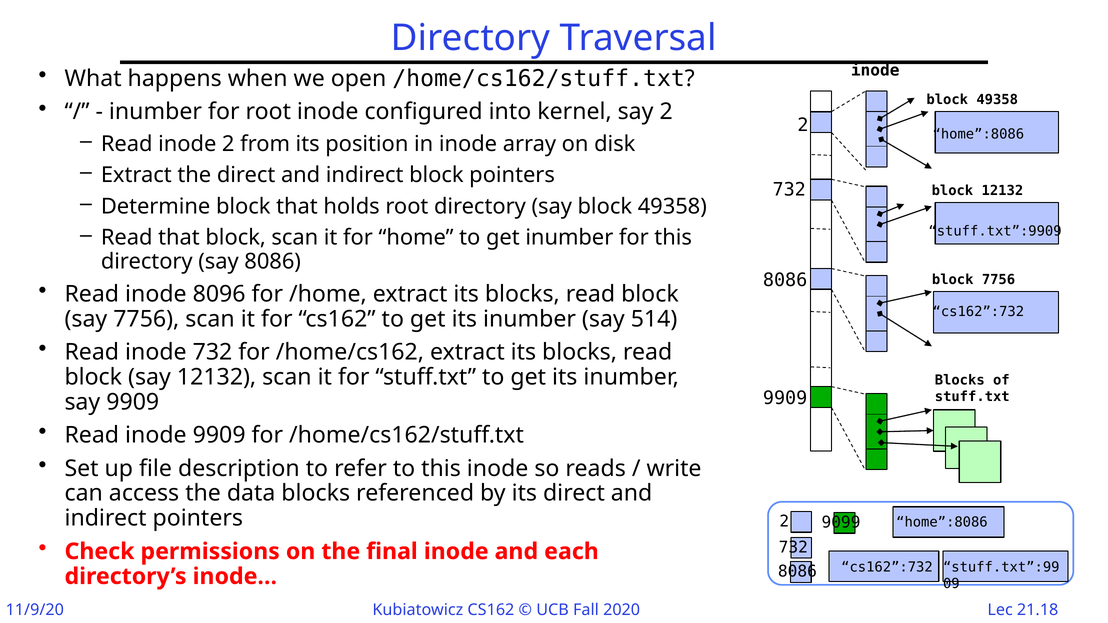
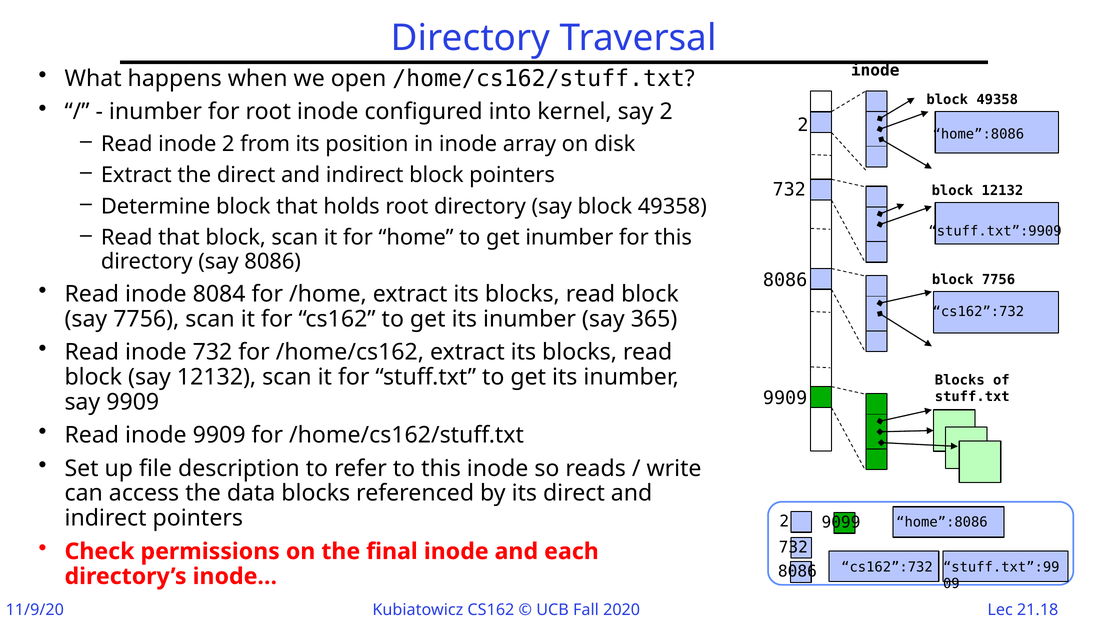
8096: 8096 -> 8084
514: 514 -> 365
